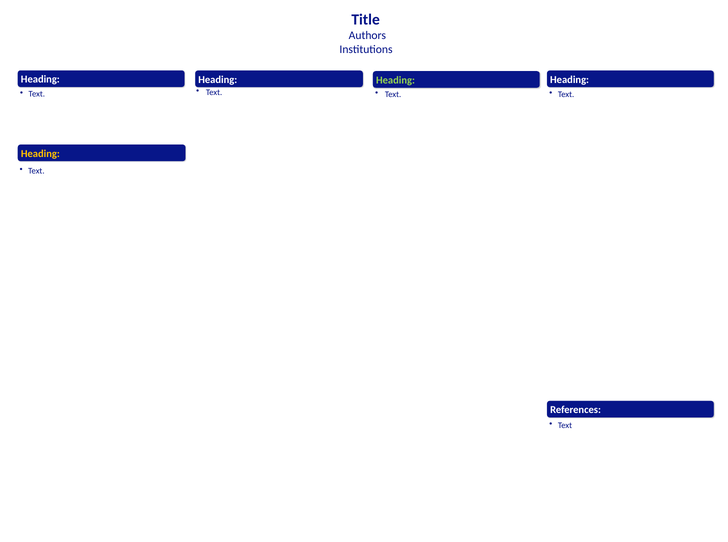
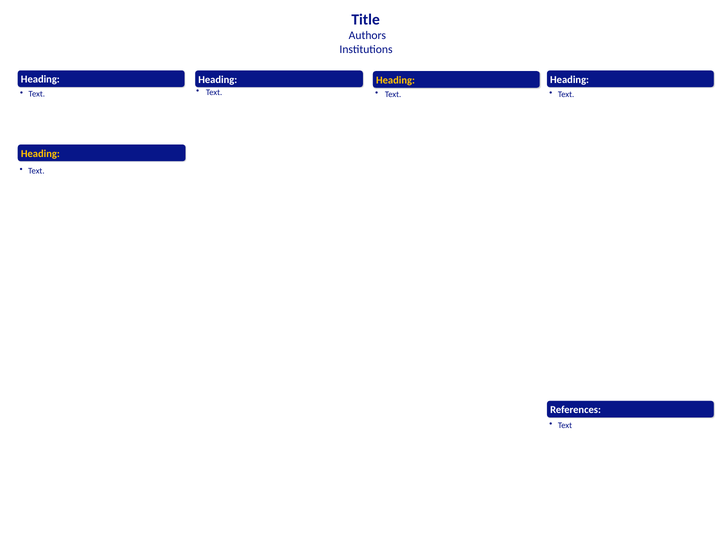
Heading at (395, 80) colour: light green -> yellow
